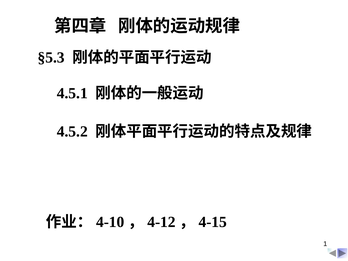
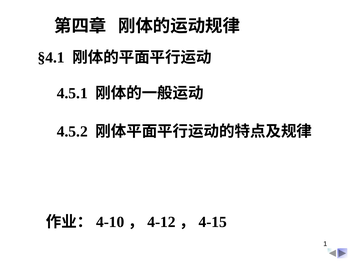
§5.3: §5.3 -> §4.1
